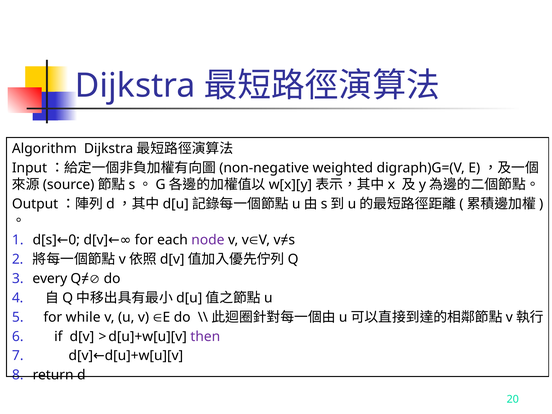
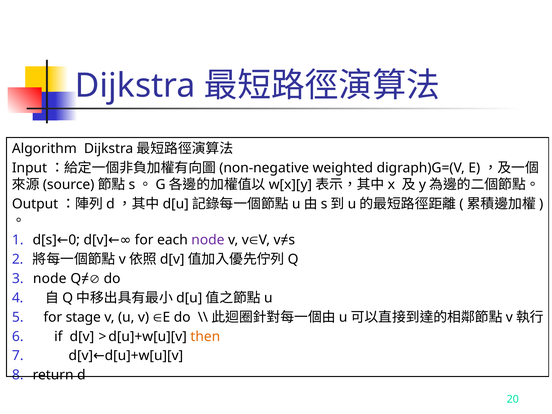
every at (50, 278): every -> node
while: while -> stage
then colour: purple -> orange
